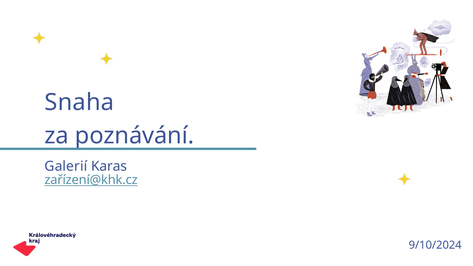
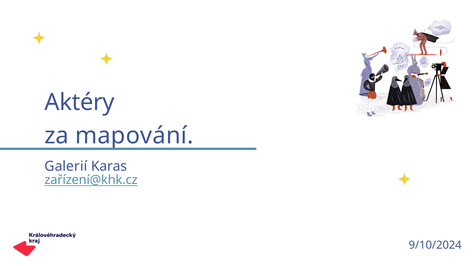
Snaha: Snaha -> Aktéry
poznávání: poznávání -> mapování
